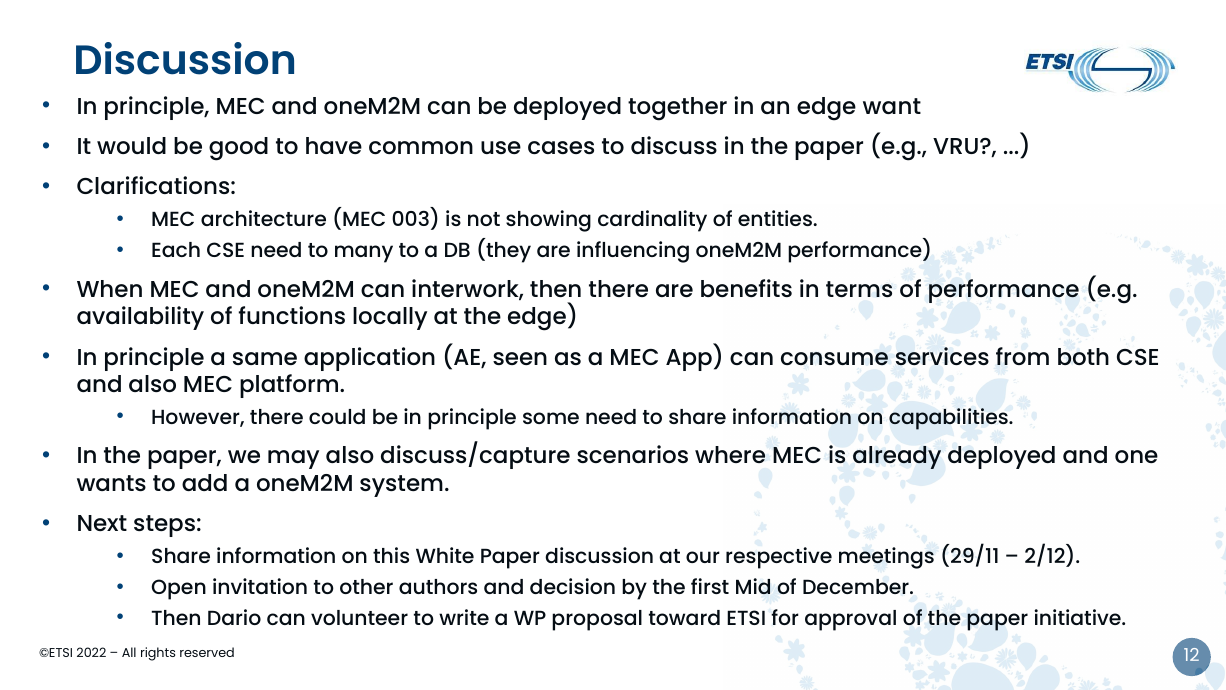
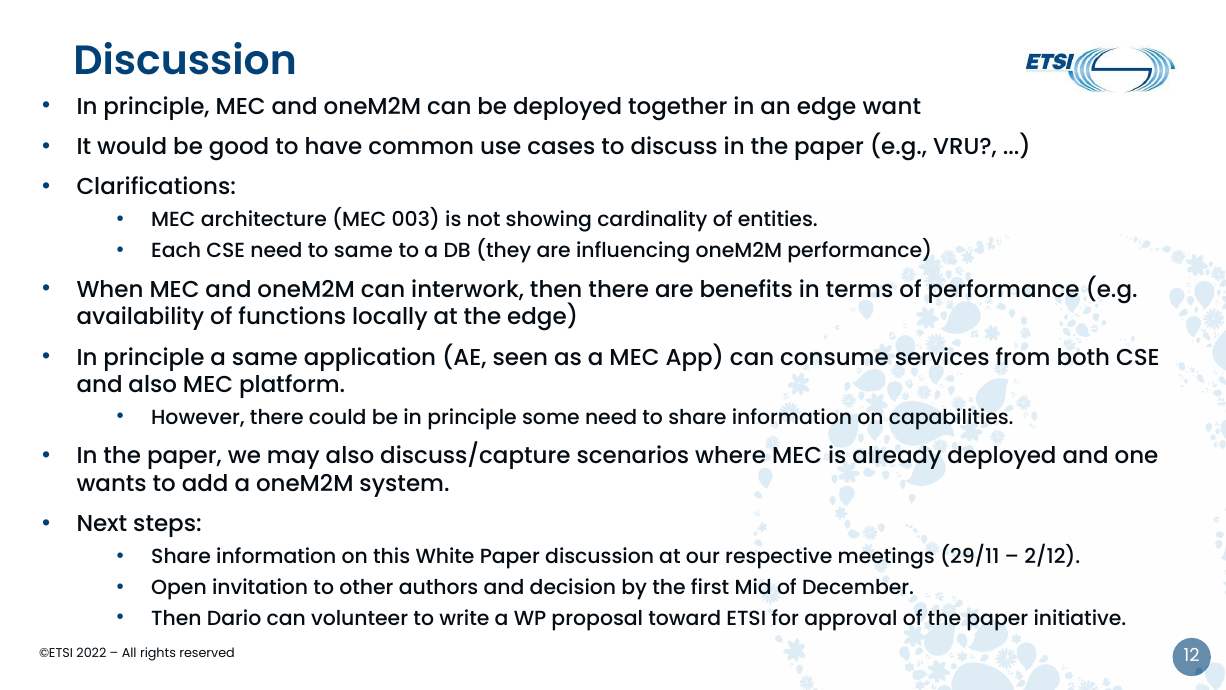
to many: many -> same
